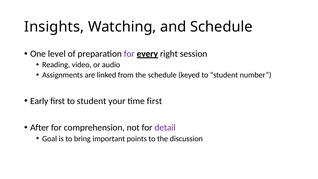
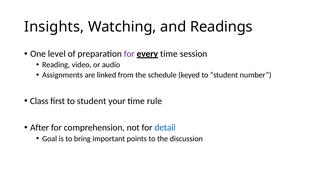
and Schedule: Schedule -> Readings
every right: right -> time
Early: Early -> Class
time first: first -> rule
detail colour: purple -> blue
